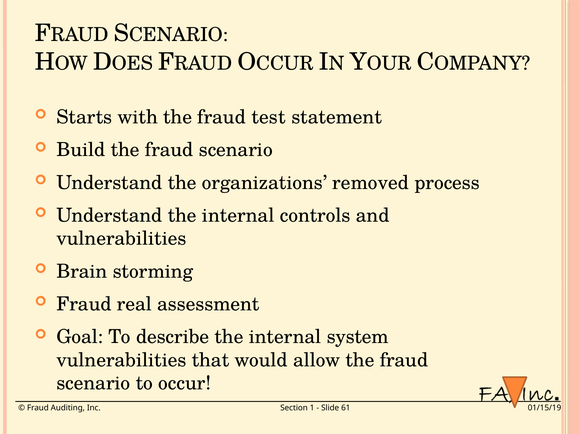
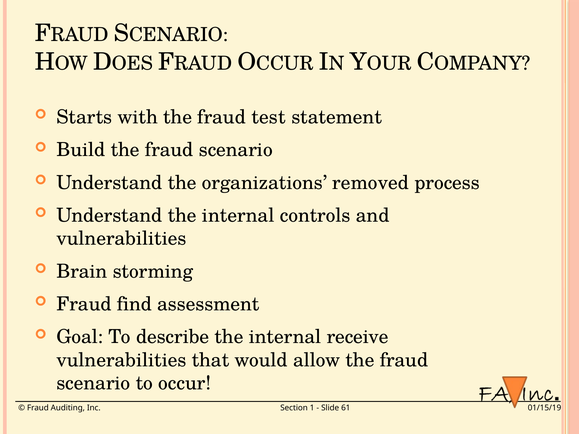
real: real -> find
system: system -> receive
